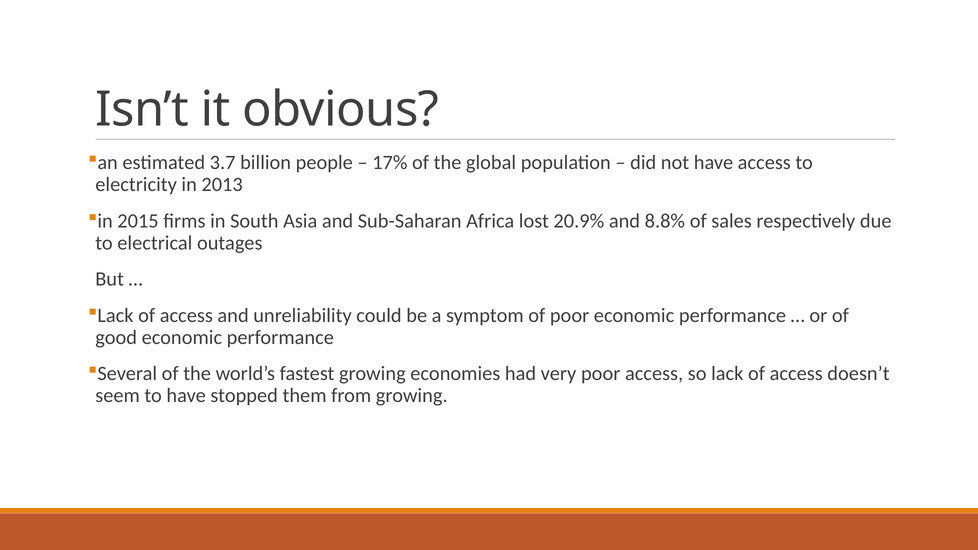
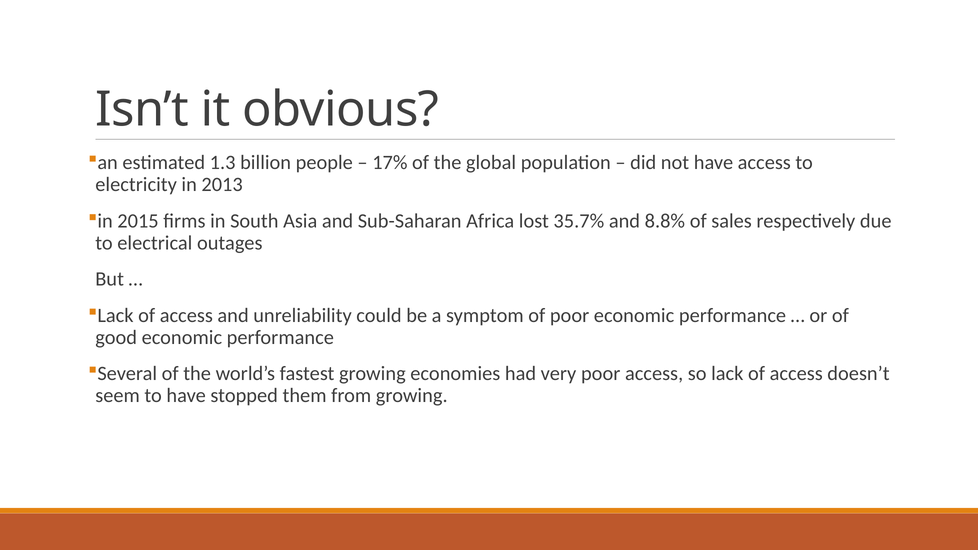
3.7: 3.7 -> 1.3
20.9%: 20.9% -> 35.7%
